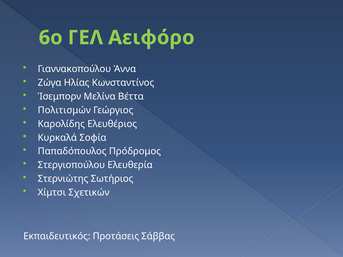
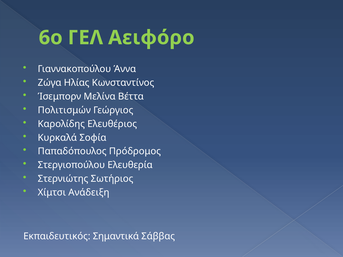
Σχετικών: Σχετικών -> Ανάδειξη
Προτάσεις: Προτάσεις -> Σημαντικά
